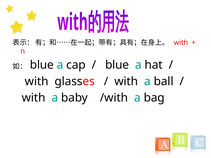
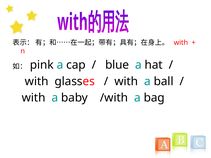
blue at (42, 65): blue -> pink
